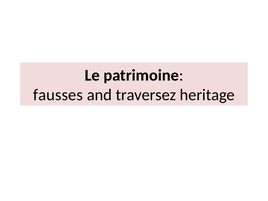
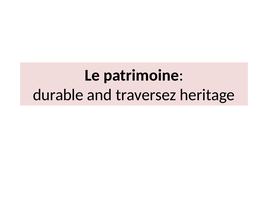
fausses: fausses -> durable
